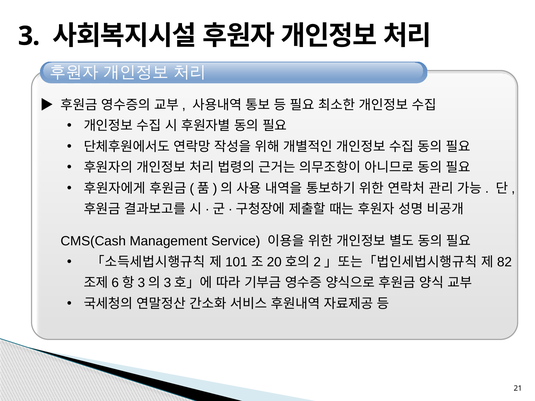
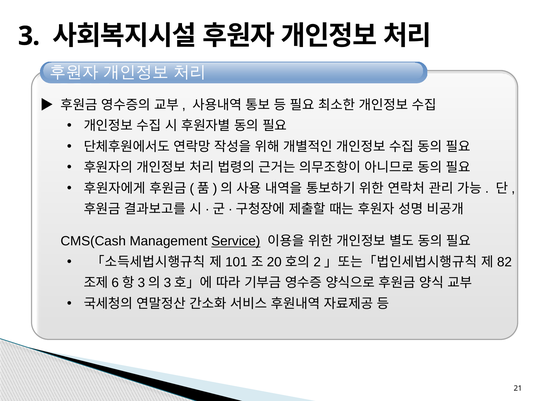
Service underline: none -> present
